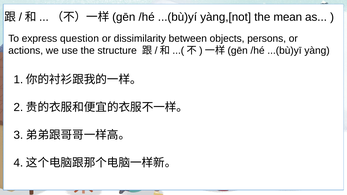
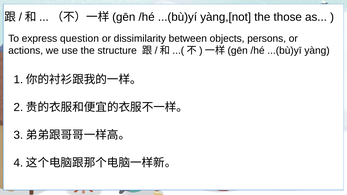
mean: mean -> those
